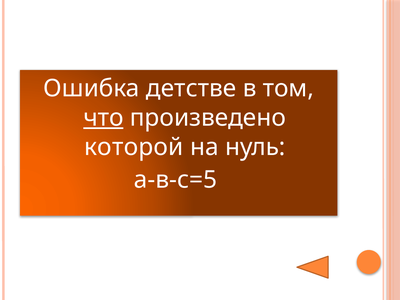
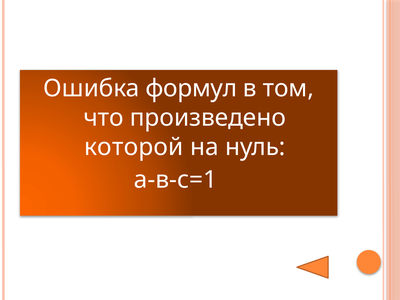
детстве: детстве -> формул
что underline: present -> none
а-в-с=5: а-в-с=5 -> а-в-с=1
